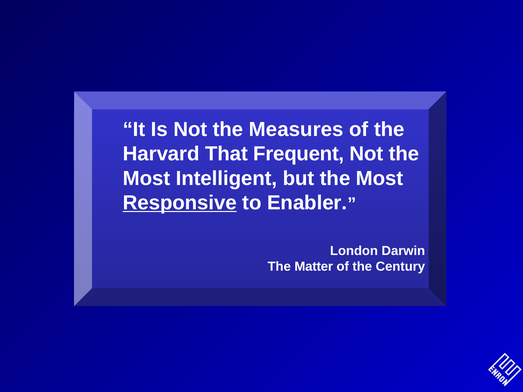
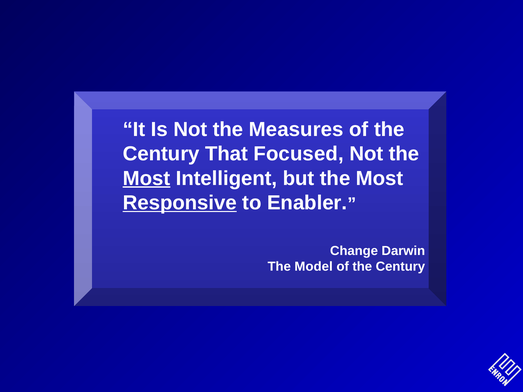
Harvard at (161, 154): Harvard -> Century
Frequent: Frequent -> Focused
Most at (147, 178) underline: none -> present
London: London -> Change
Matter: Matter -> Model
